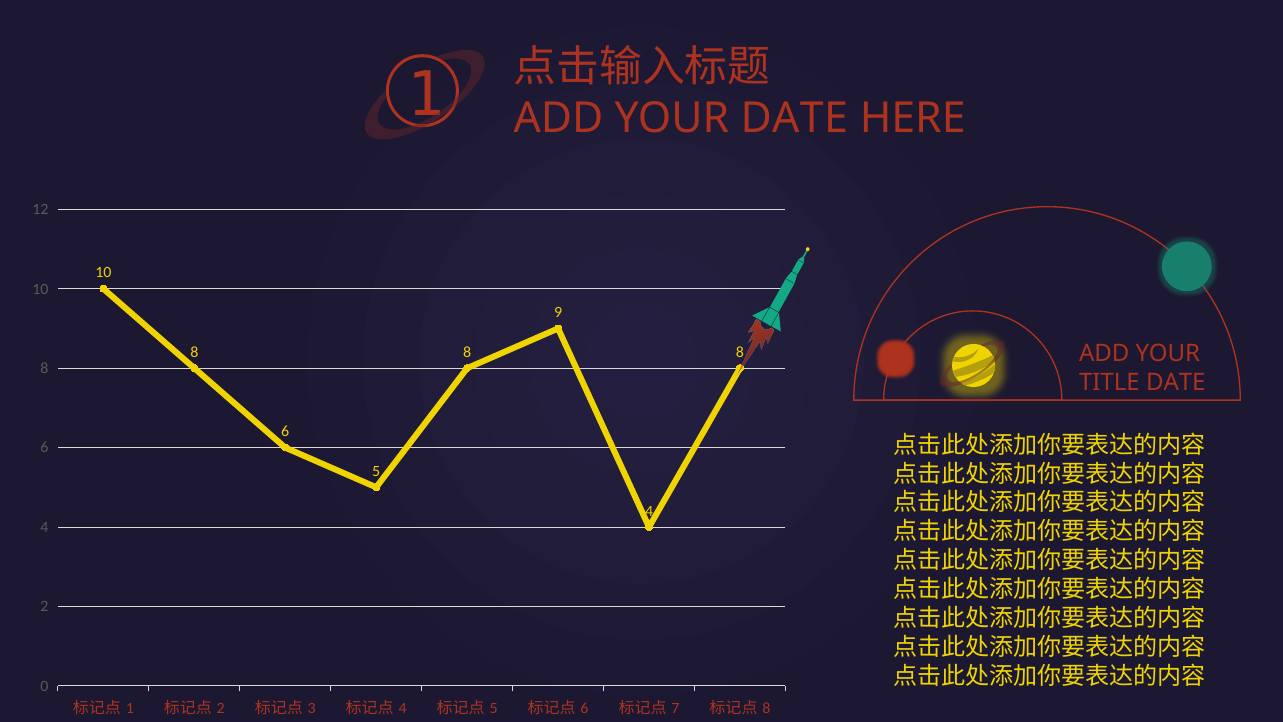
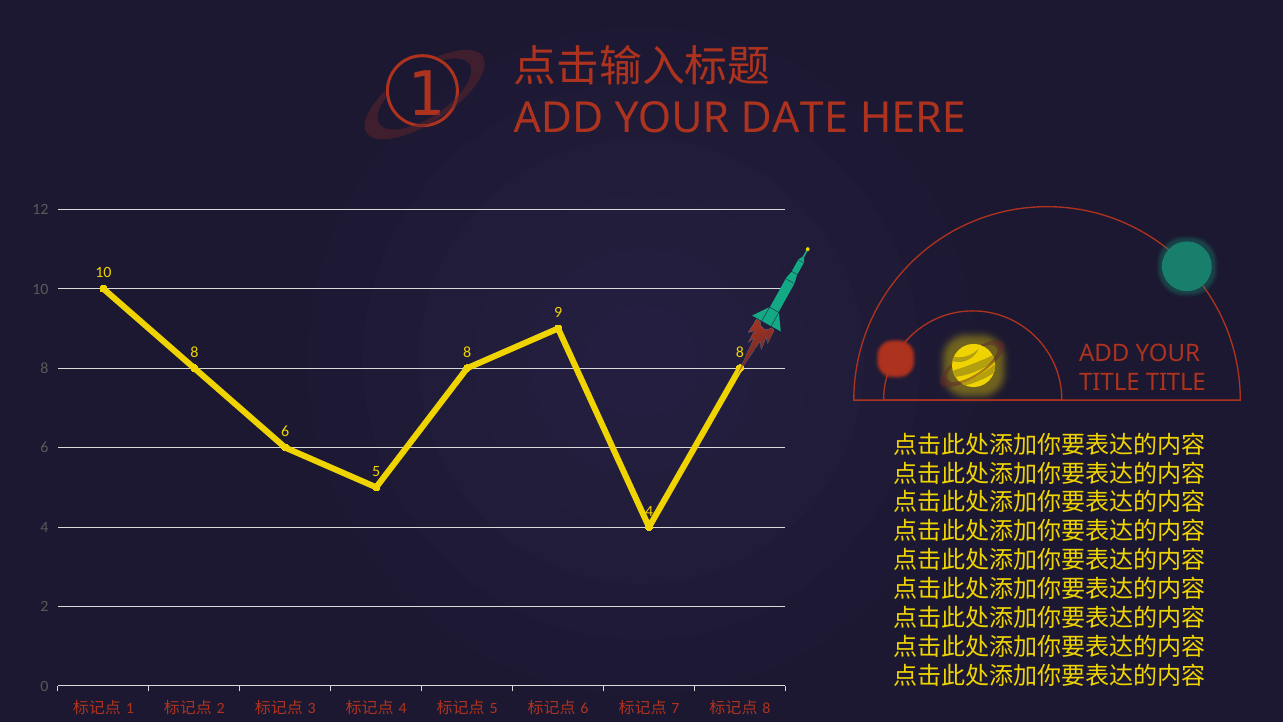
TITLE DATE: DATE -> TITLE
